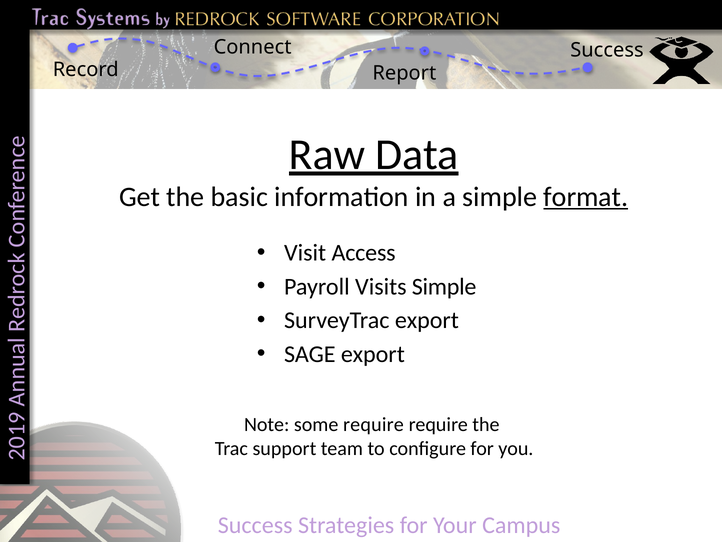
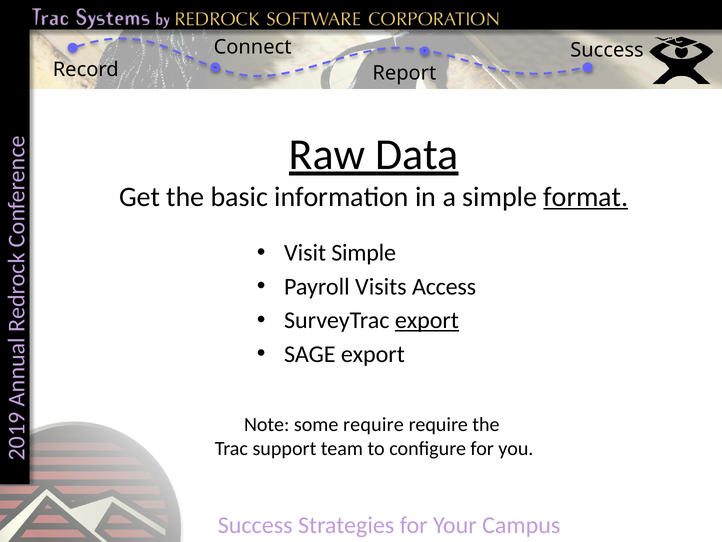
Visit Access: Access -> Simple
Visits Simple: Simple -> Access
export at (427, 320) underline: none -> present
